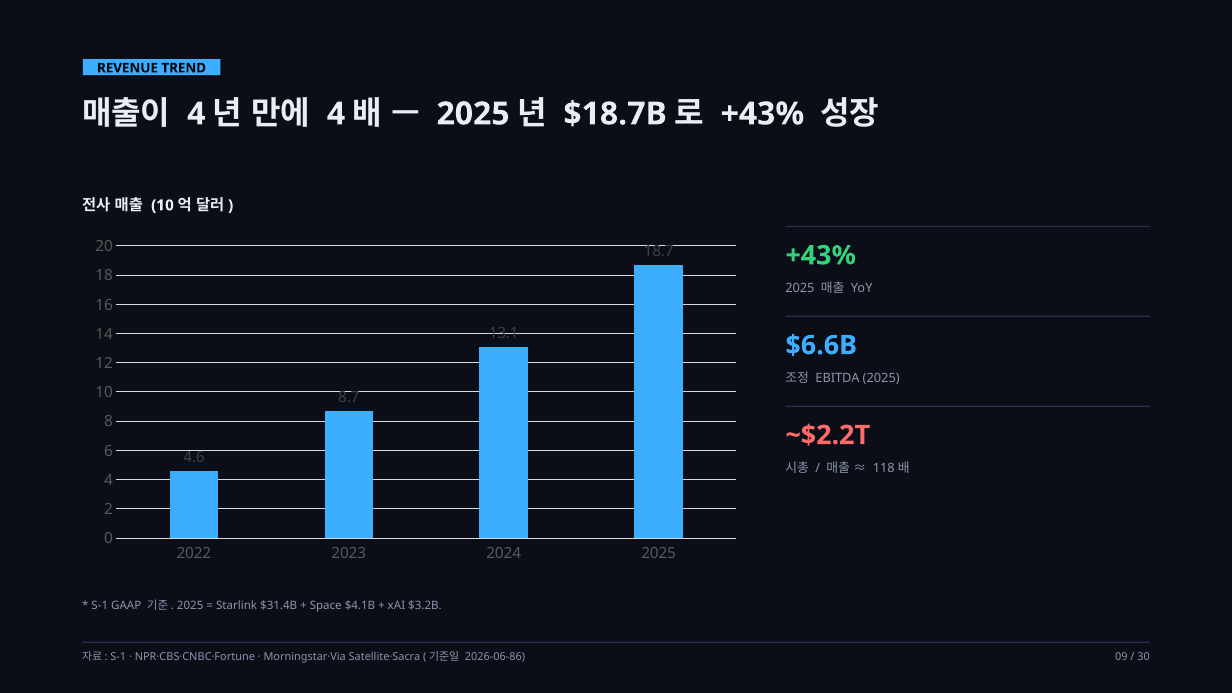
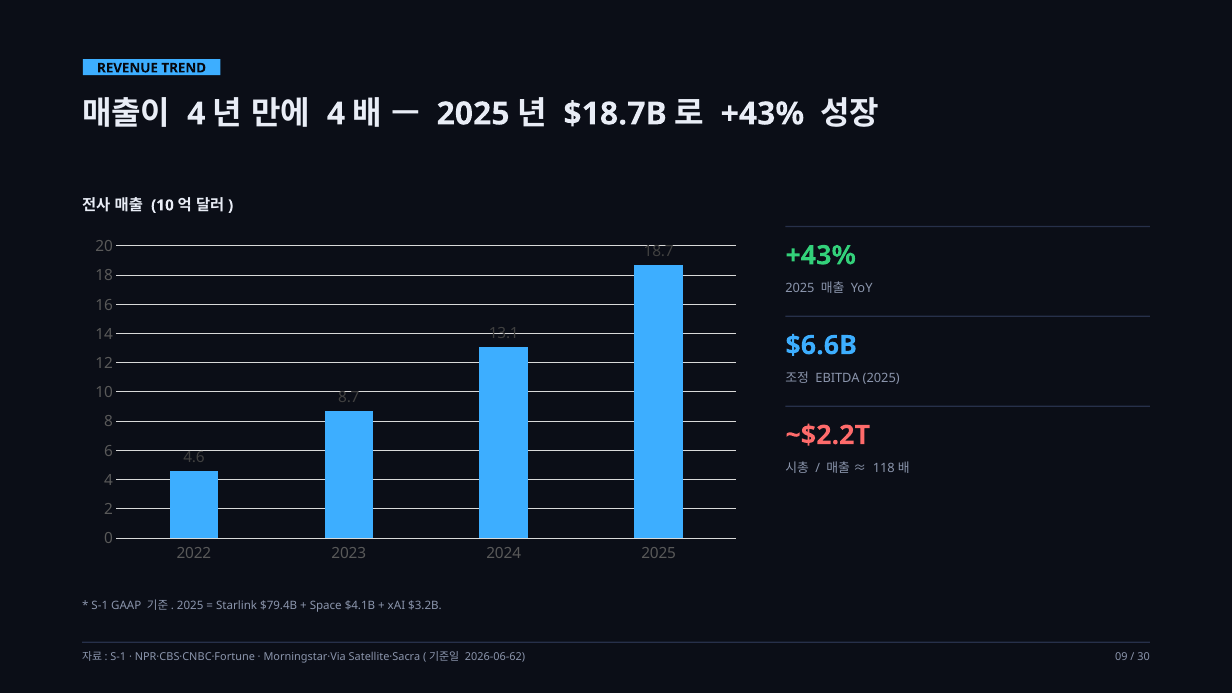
$31.4B: $31.4B -> $79.4B
2026-06-86: 2026-06-86 -> 2026-06-62
